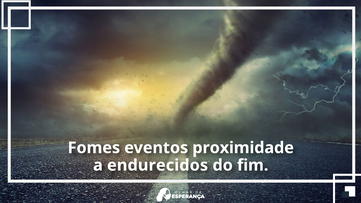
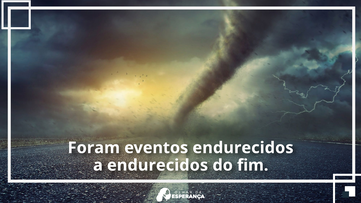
Fomes: Fomes -> Foram
eventos proximidade: proximidade -> endurecidos
